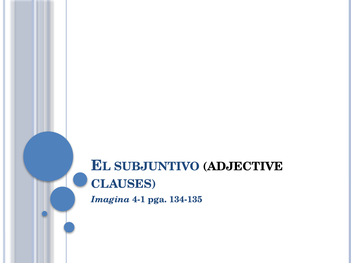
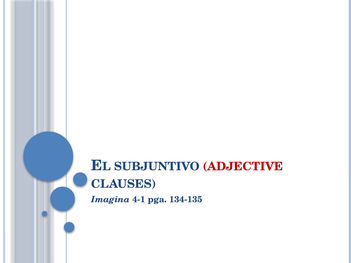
ADJECTIVE colour: black -> red
